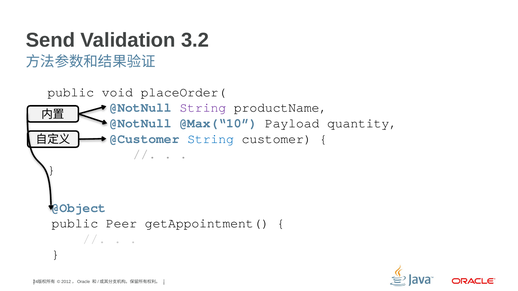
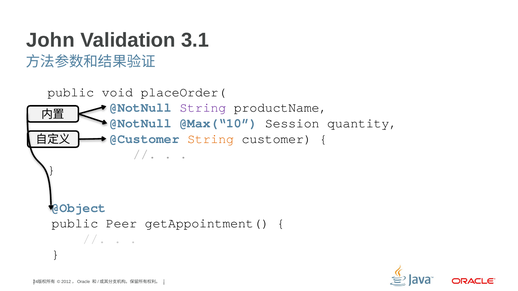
Send: Send -> John
3.2: 3.2 -> 3.1
Payload: Payload -> Session
String at (211, 139) colour: blue -> orange
